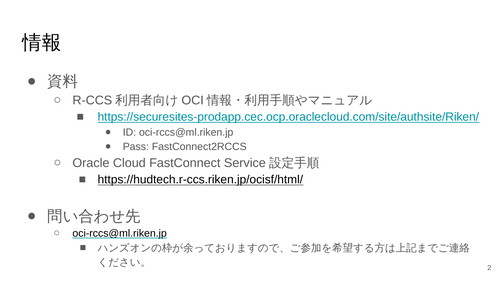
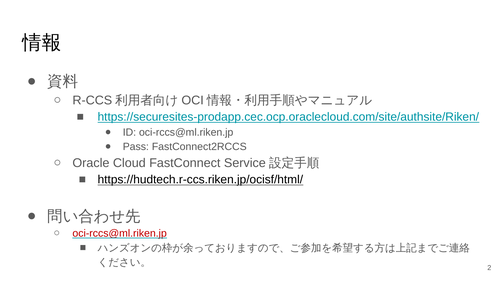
oci-rccs@ml.riken.jp at (120, 233) colour: black -> red
